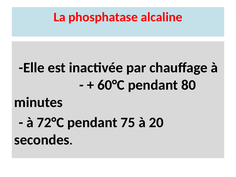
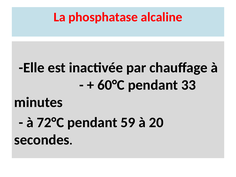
80: 80 -> 33
75: 75 -> 59
